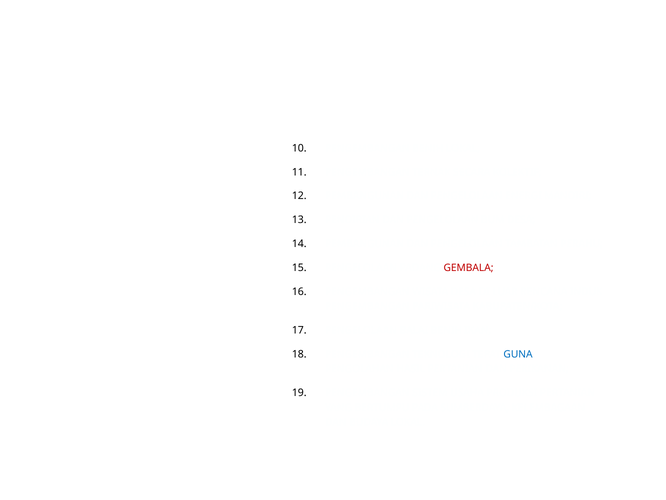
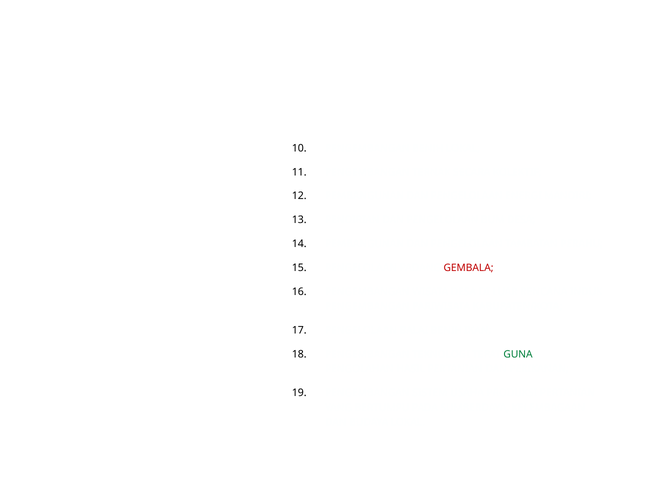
GUNA colour: blue -> green
